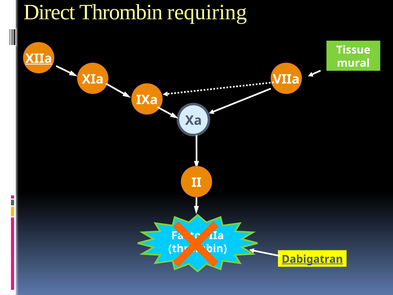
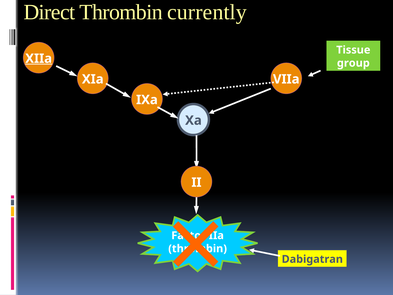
requiring: requiring -> currently
mural: mural -> group
Dabigatran underline: present -> none
